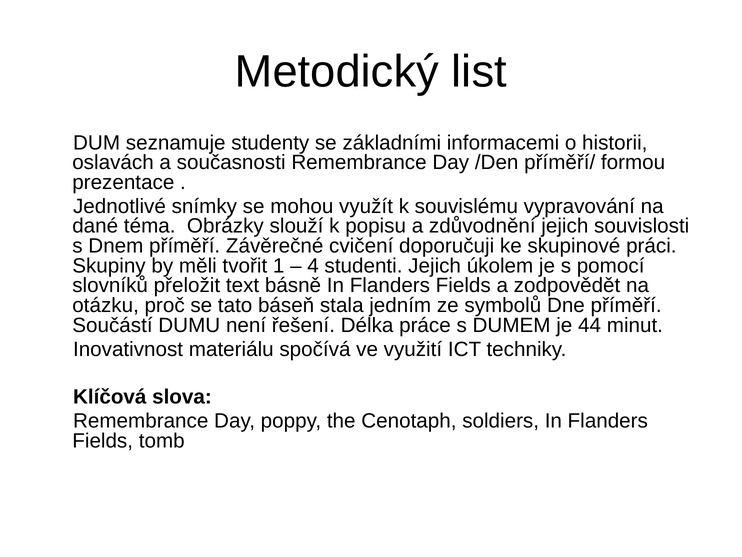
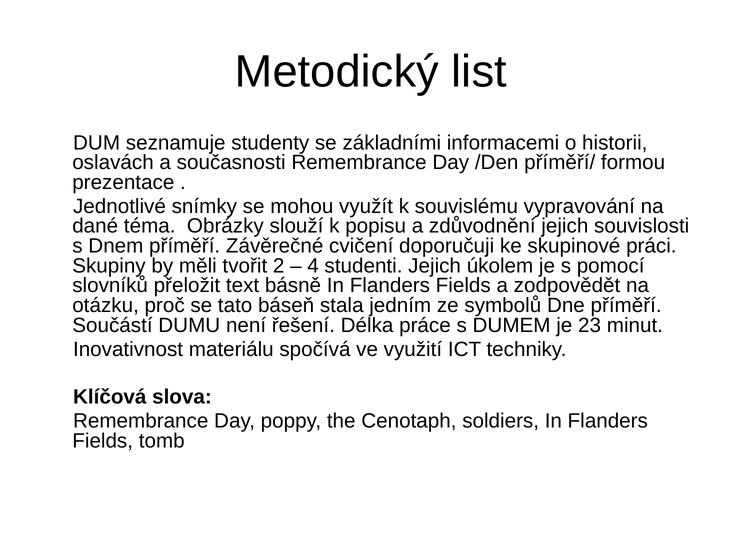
1: 1 -> 2
44: 44 -> 23
